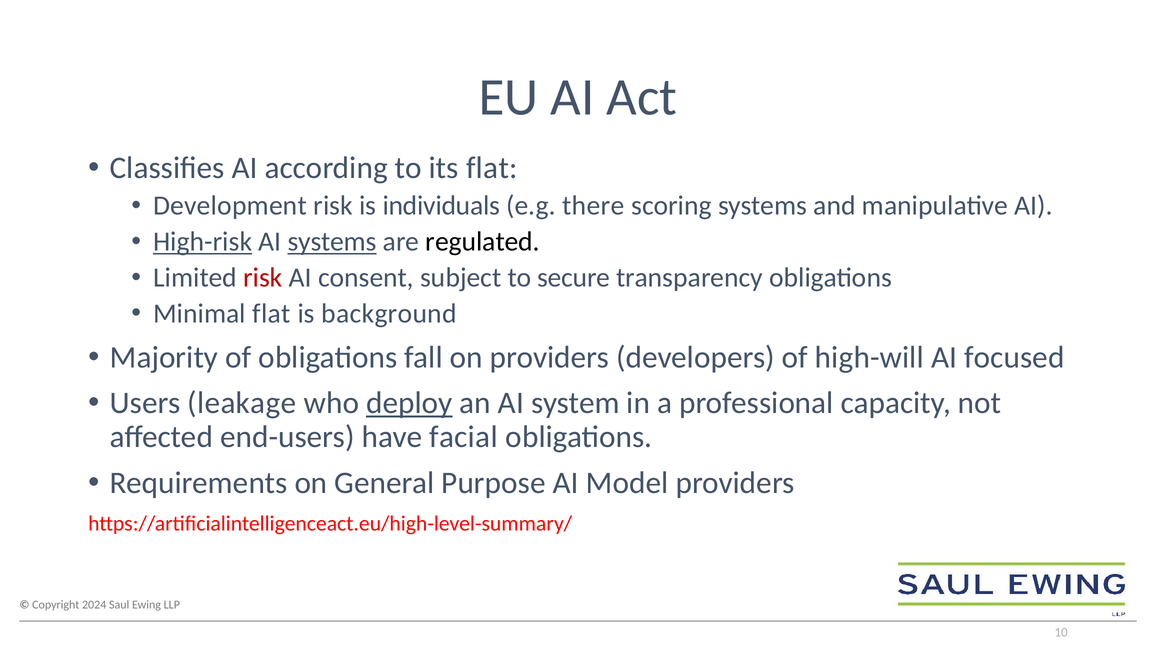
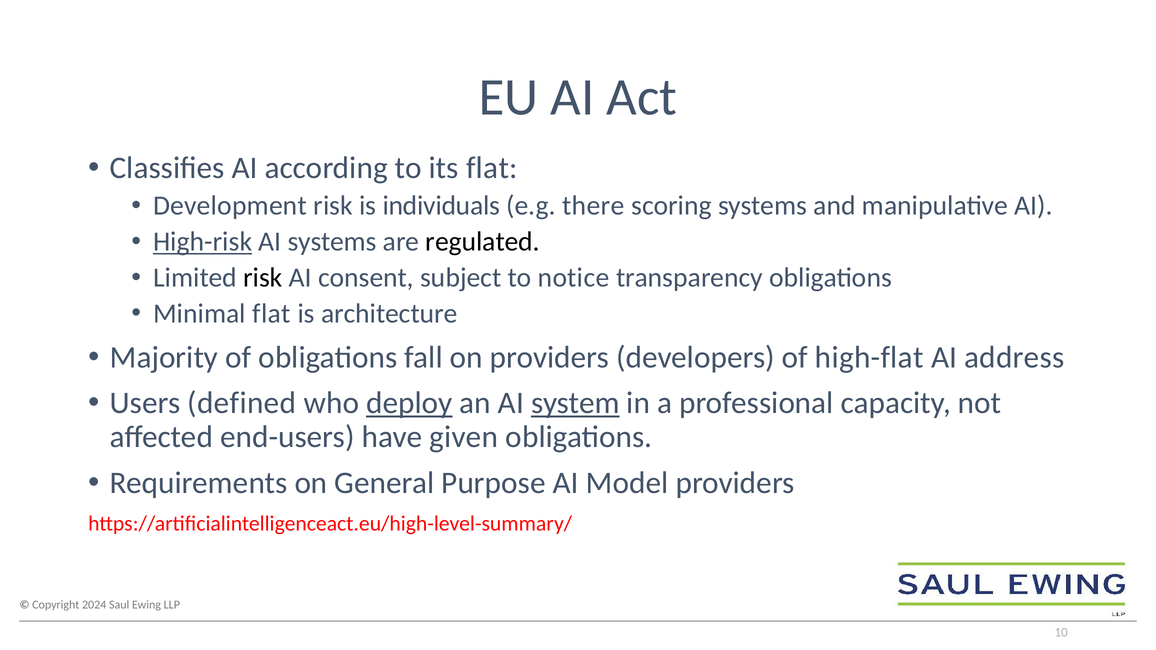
systems at (332, 242) underline: present -> none
risk at (263, 278) colour: red -> black
secure: secure -> notice
background: background -> architecture
high-will: high-will -> high-flat
focused: focused -> address
leakage: leakage -> defined
system underline: none -> present
facial: facial -> given
